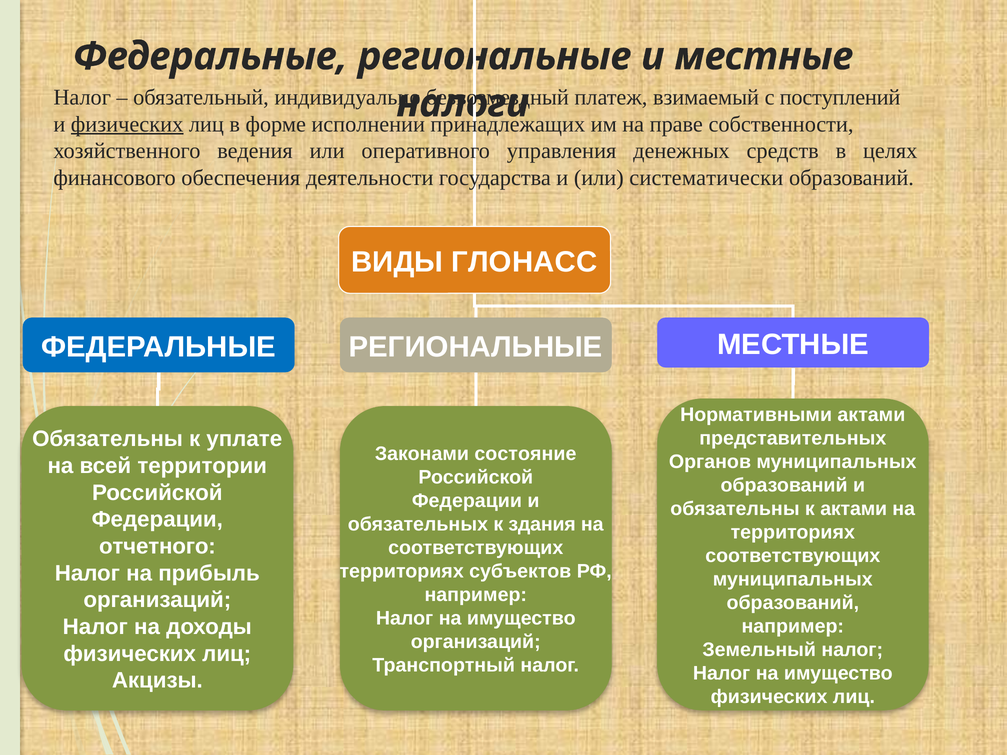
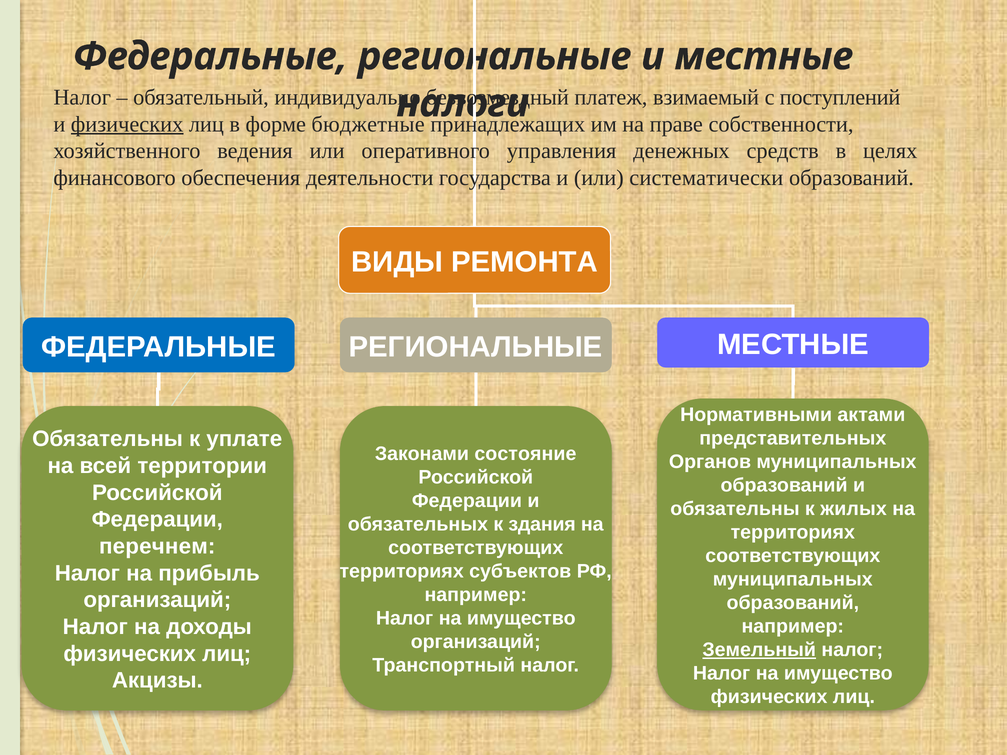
исполнении: исполнении -> бюджетные
ГЛОНАСС: ГЛОНАСС -> РЕМОНТА
к актами: актами -> жилых
отчетного: отчетного -> перечнем
Земельный underline: none -> present
